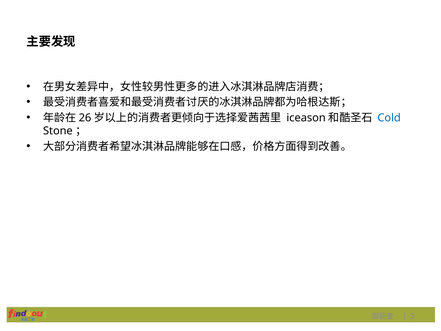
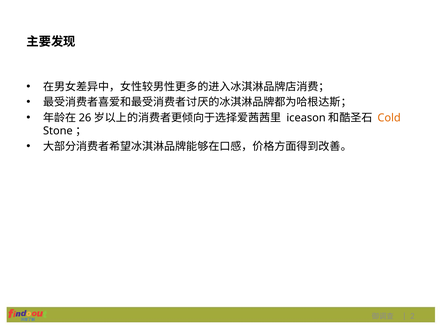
Cold colour: blue -> orange
